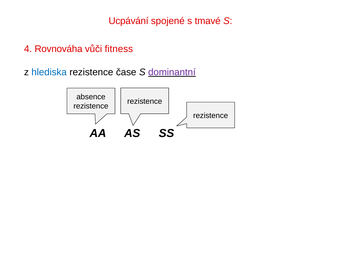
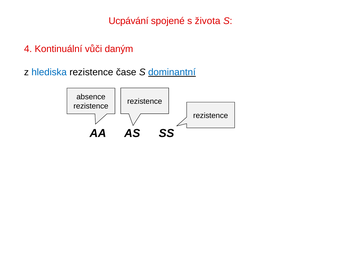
tmavé: tmavé -> života
Rovnováha: Rovnováha -> Kontinuální
fitness: fitness -> daným
dominantní colour: purple -> blue
